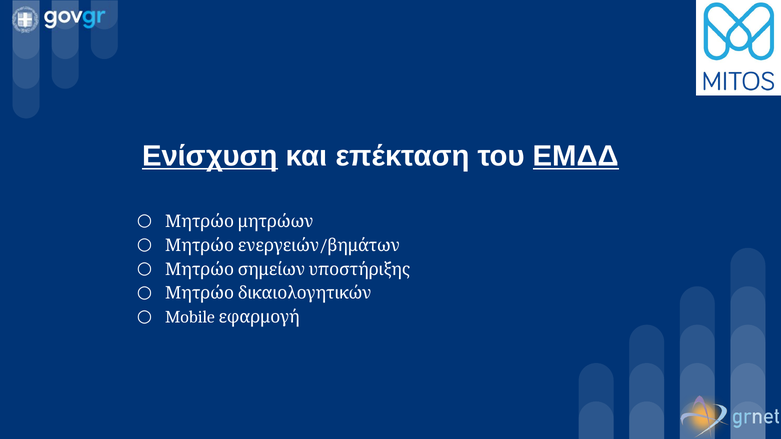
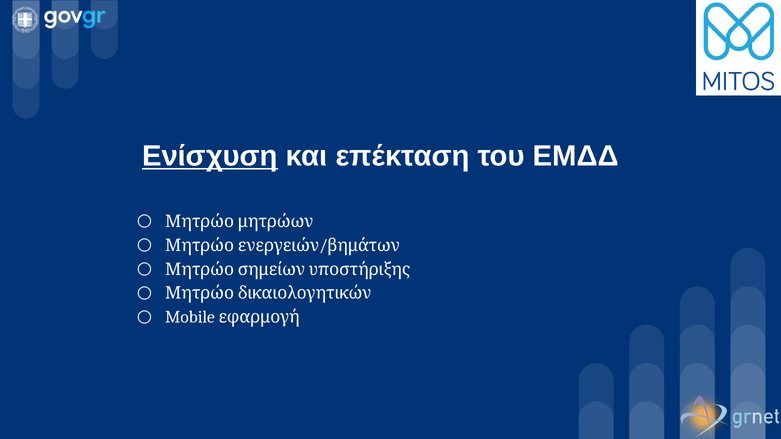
ΕΜΔΔ underline: present -> none
